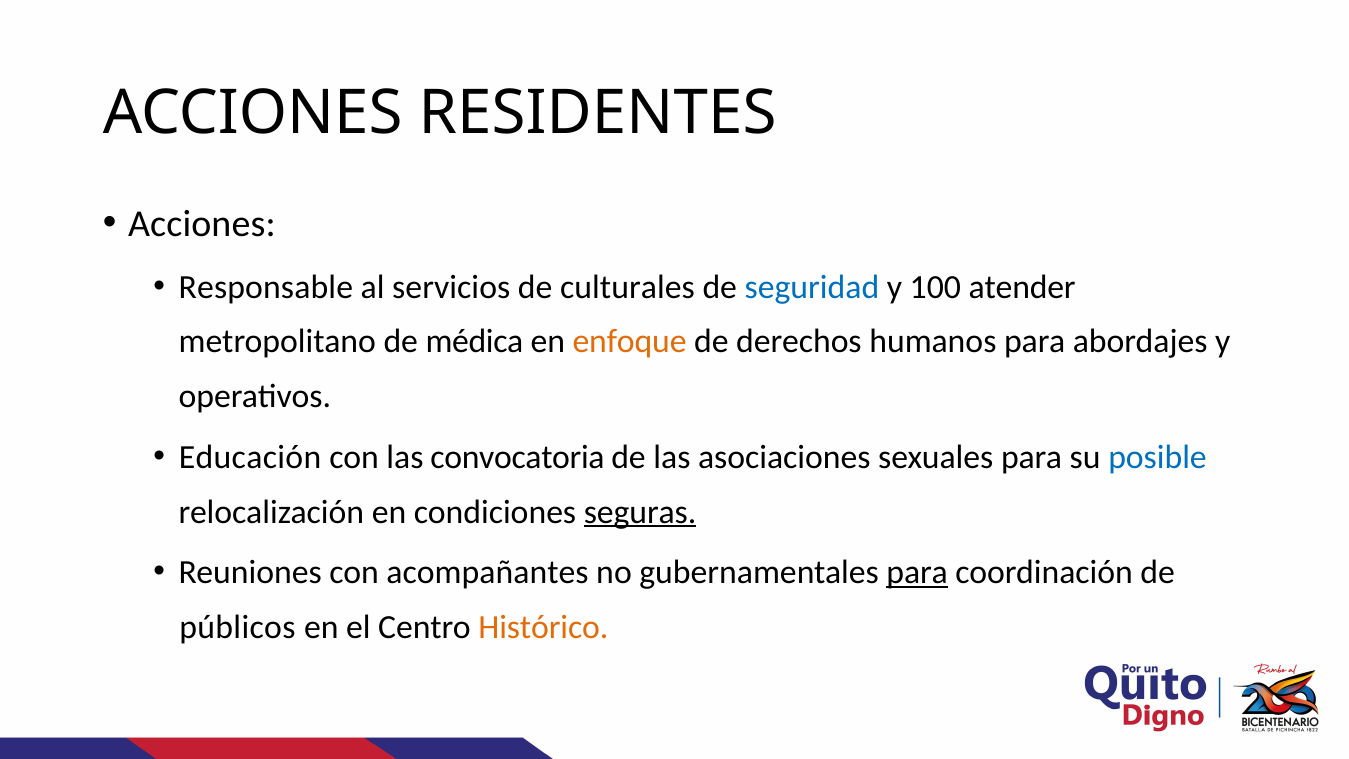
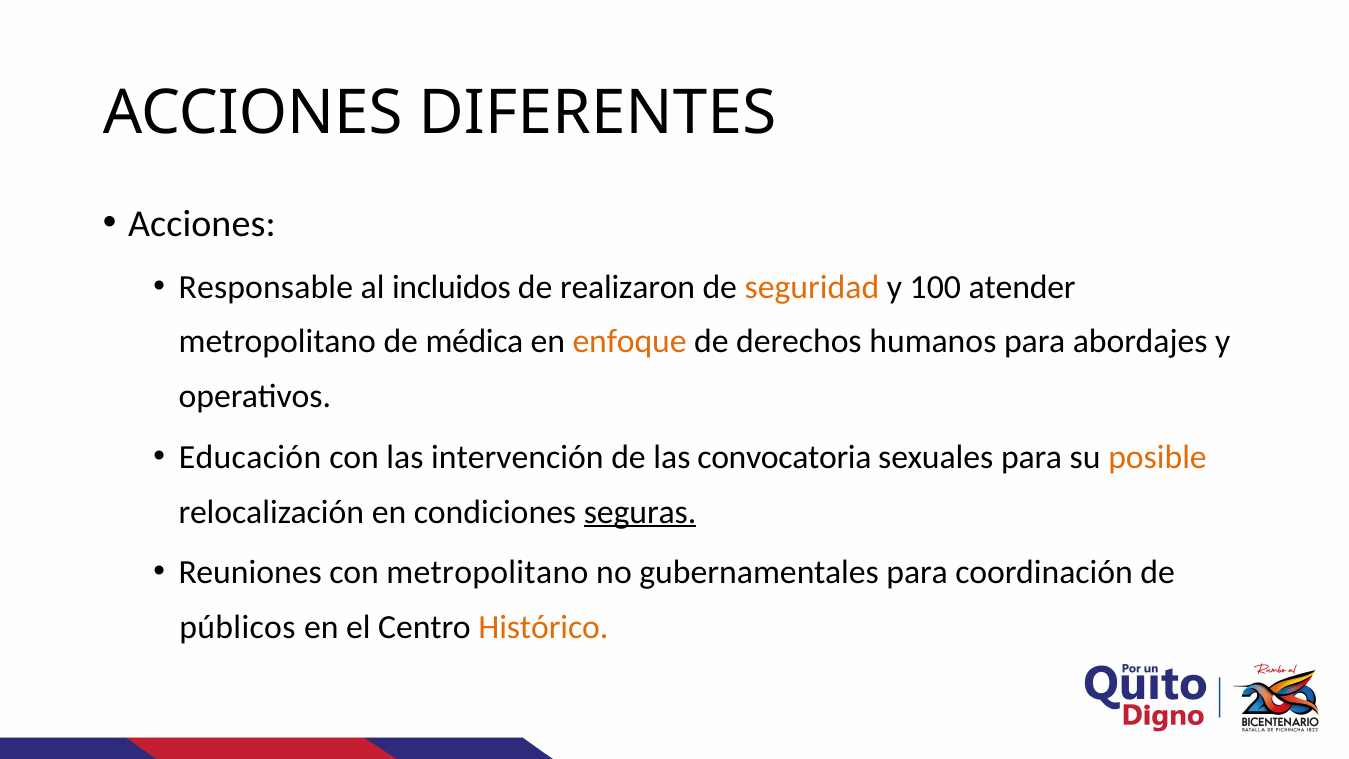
RESIDENTES: RESIDENTES -> DIFERENTES
servicios: servicios -> incluidos
culturales: culturales -> realizaron
seguridad colour: blue -> orange
convocatoria: convocatoria -> intervención
asociaciones: asociaciones -> convocatoria
posible colour: blue -> orange
con acompañantes: acompañantes -> metropolitano
para at (917, 573) underline: present -> none
